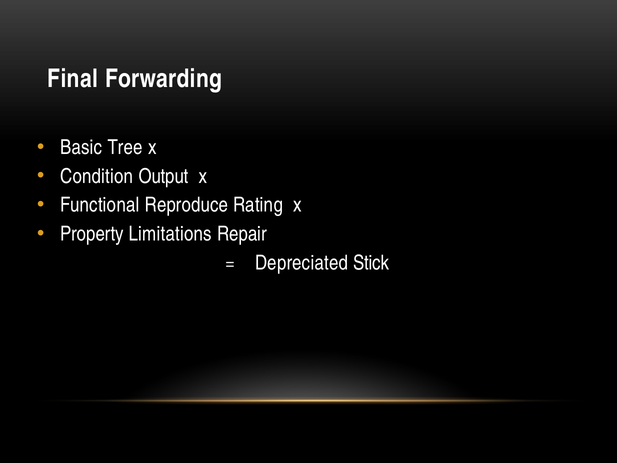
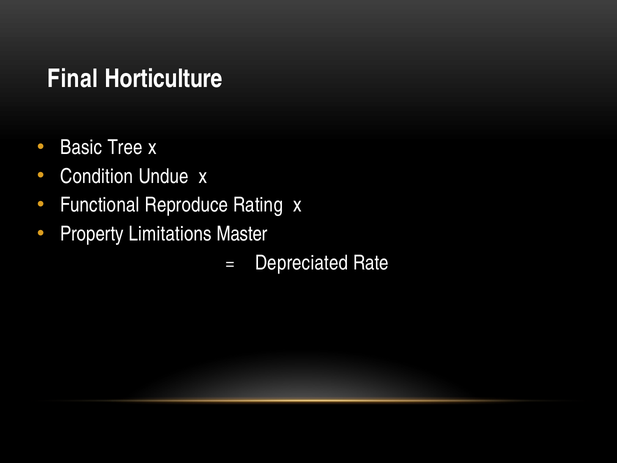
Forwarding: Forwarding -> Horticulture
Output: Output -> Undue
Repair: Repair -> Master
Stick: Stick -> Rate
